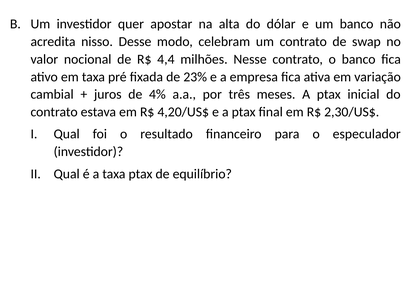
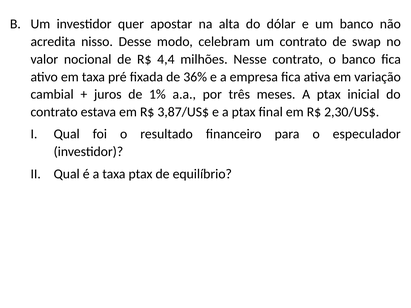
23%: 23% -> 36%
4%: 4% -> 1%
4,20/US$: 4,20/US$ -> 3,87/US$
